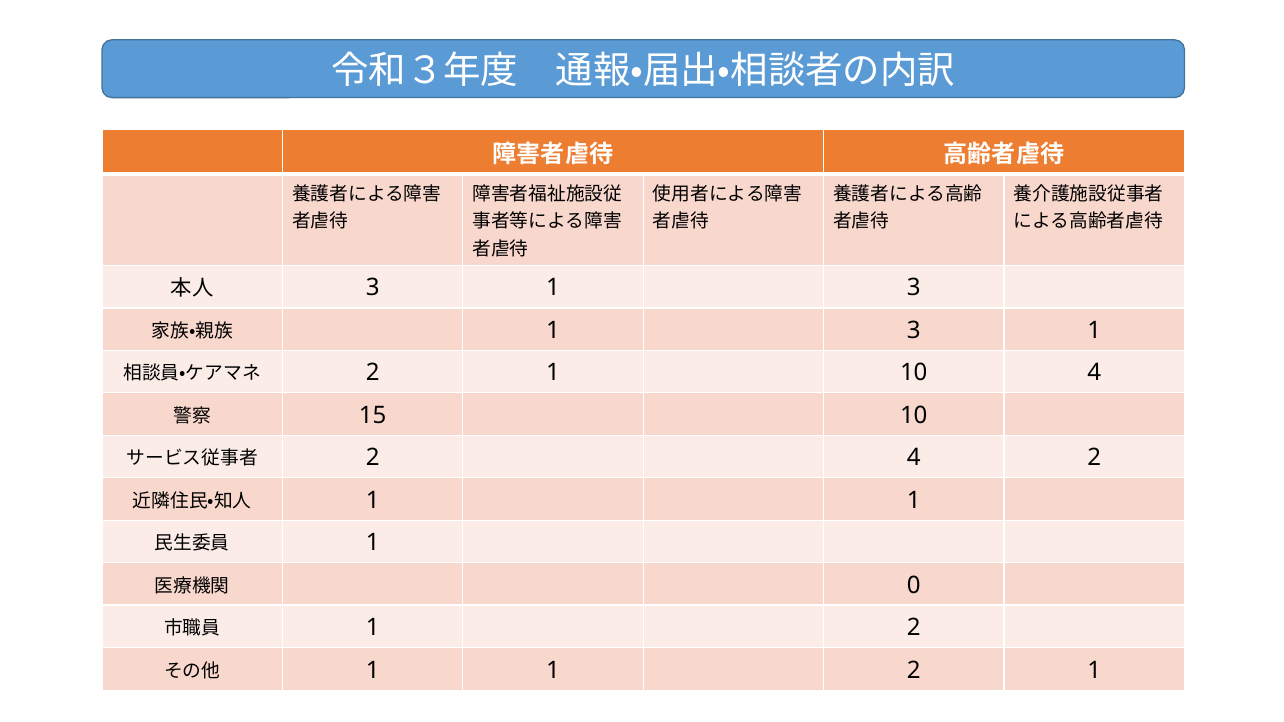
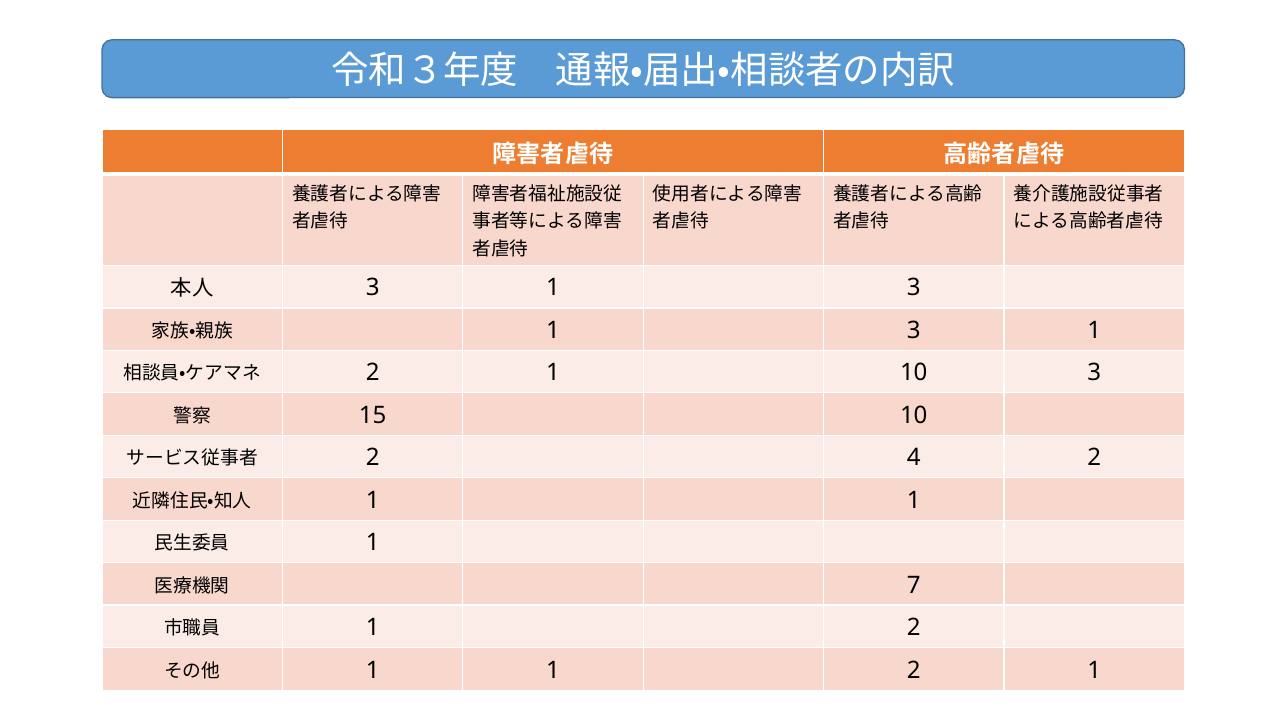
10 4: 4 -> 3
0: 0 -> 7
